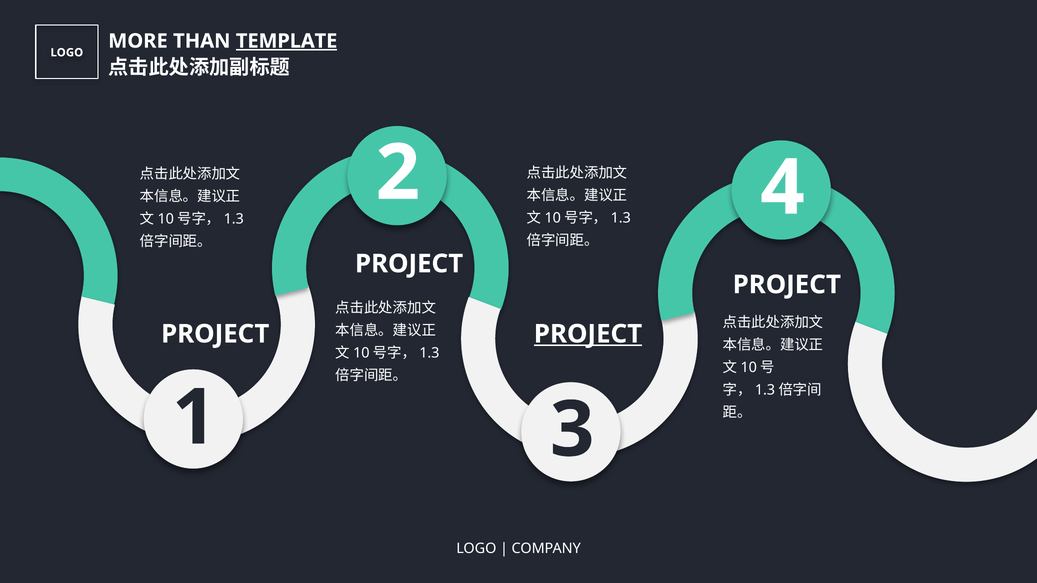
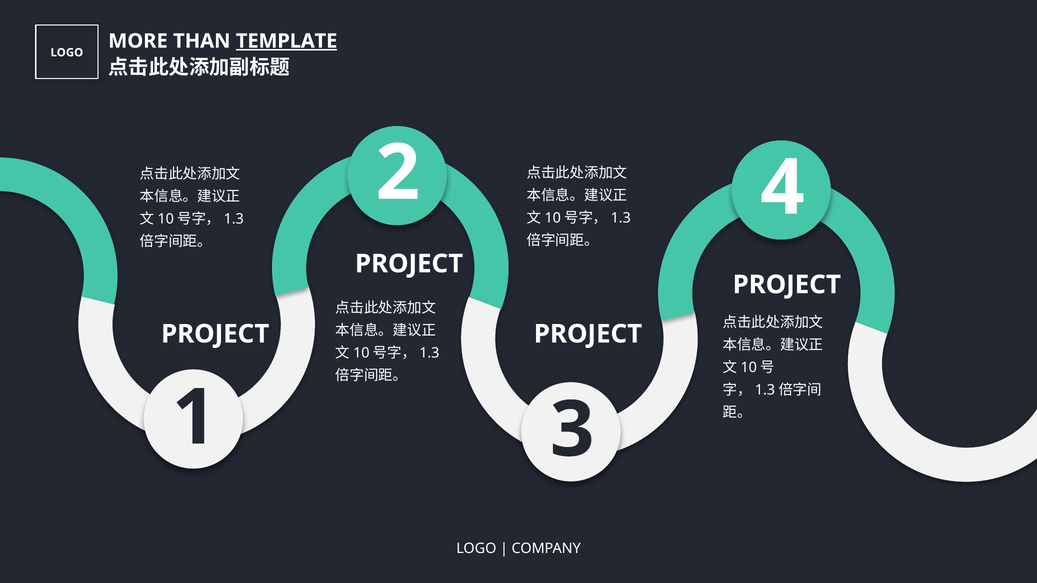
PROJECT at (588, 334) underline: present -> none
